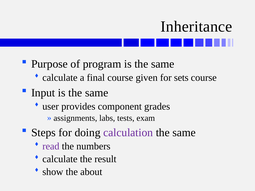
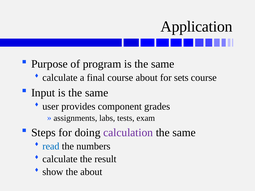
Inheritance: Inheritance -> Application
course given: given -> about
read colour: purple -> blue
